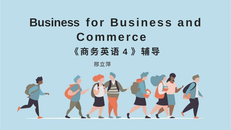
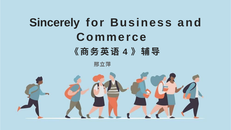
Business at (55, 23): Business -> Sincerely
